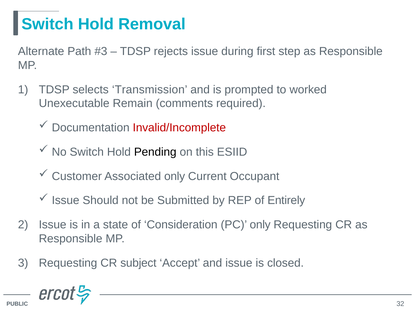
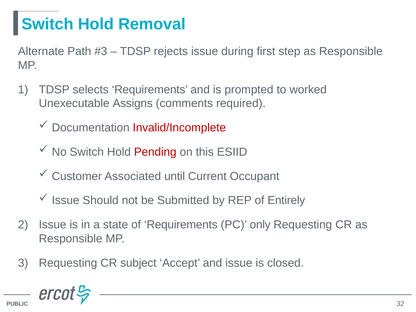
selects Transmission: Transmission -> Requirements
Remain: Remain -> Assigns
Pending colour: black -> red
Associated only: only -> until
of Consideration: Consideration -> Requirements
